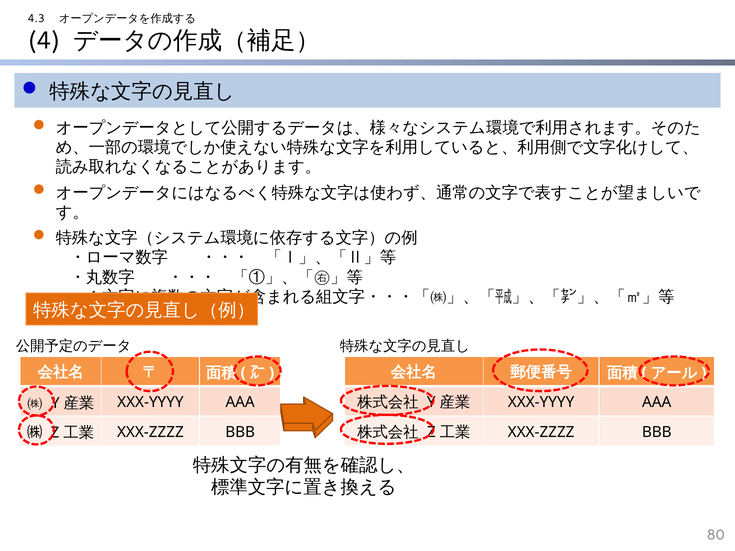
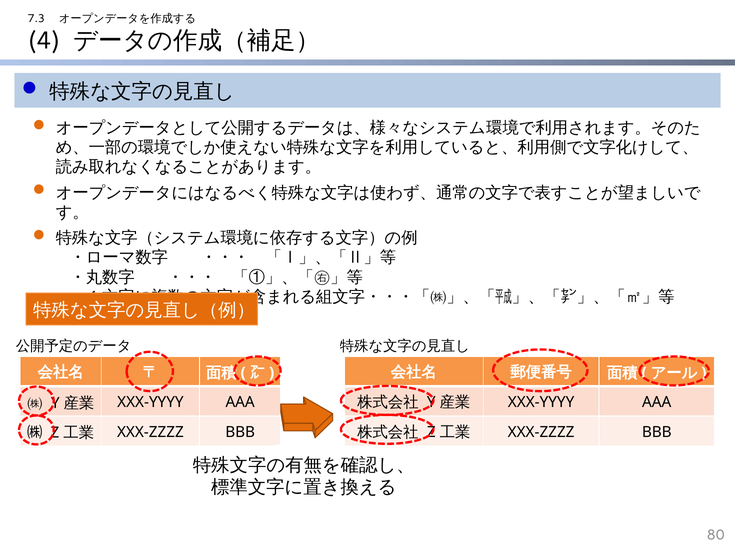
4.3: 4.3 -> 7.3
